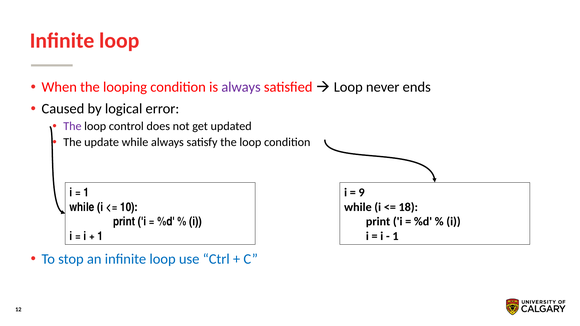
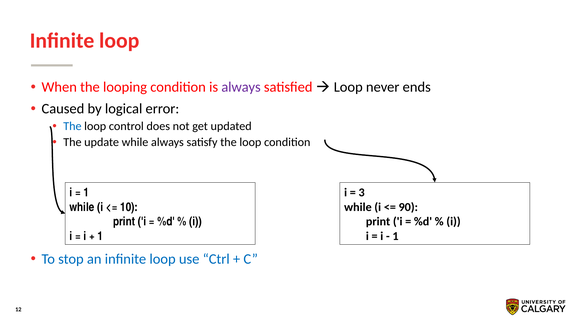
The at (72, 126) colour: purple -> blue
9: 9 -> 3
18: 18 -> 90
